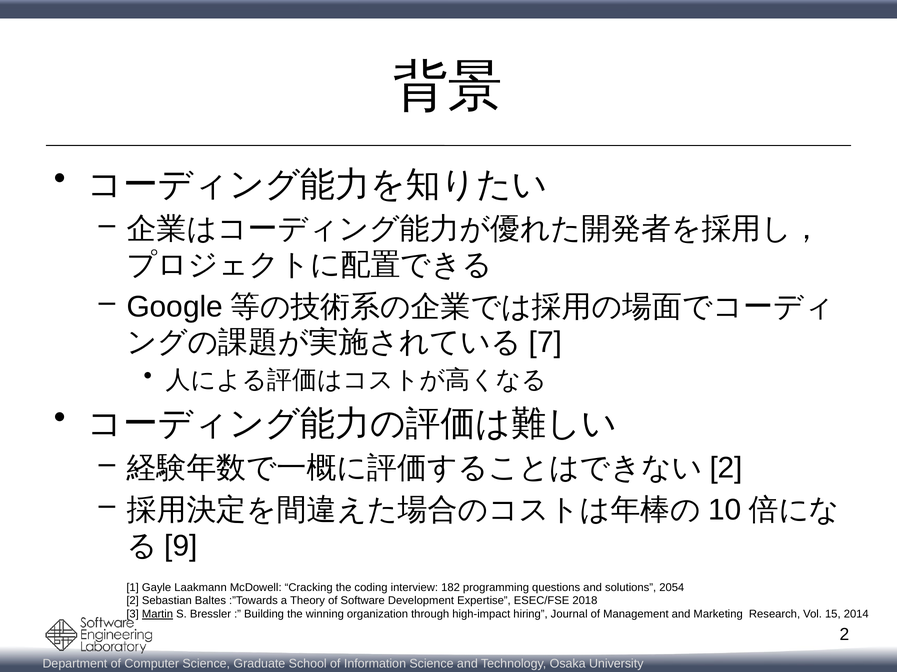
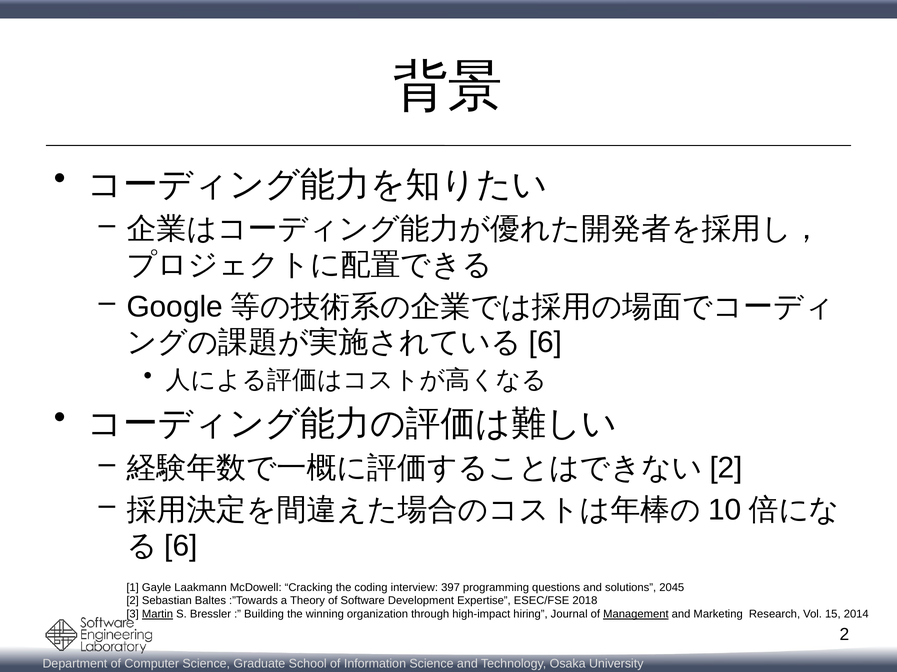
7 at (545, 343): 7 -> 6
9 at (181, 546): 9 -> 6
182: 182 -> 397
2054: 2054 -> 2045
Management underline: none -> present
